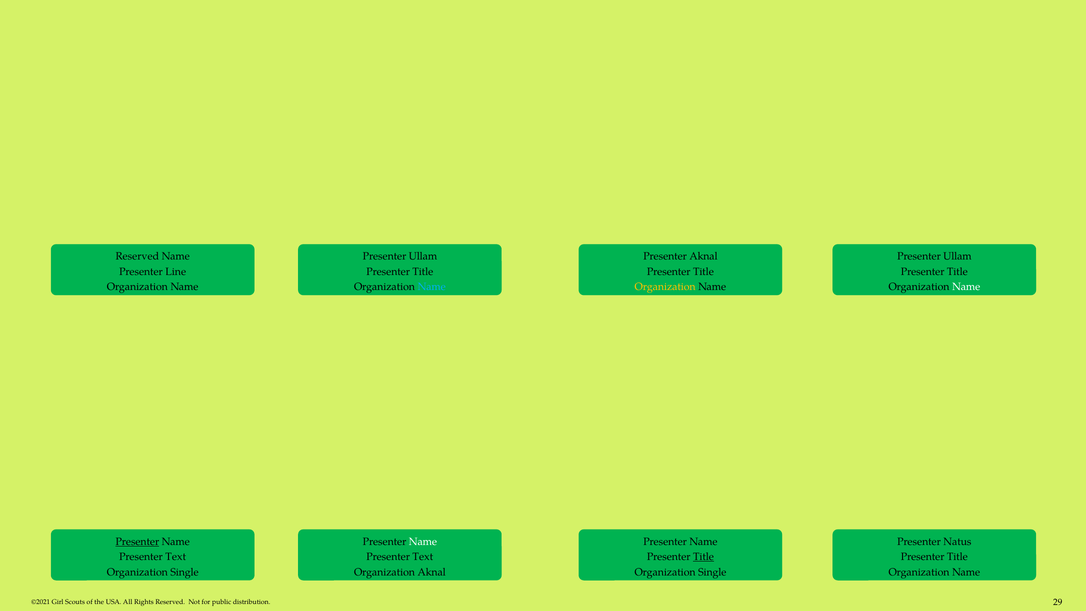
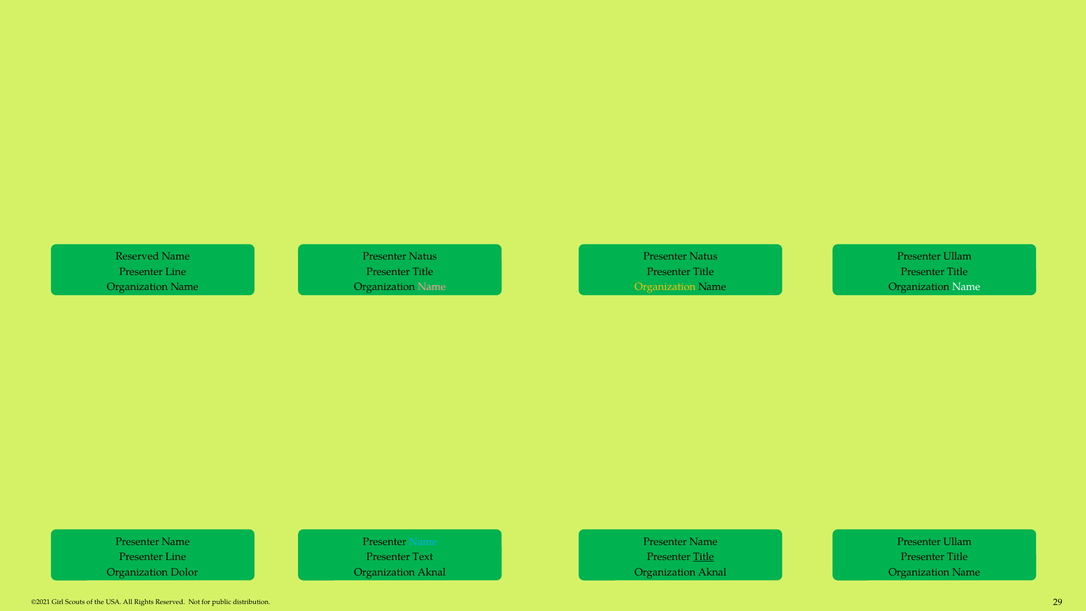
Ullam at (423, 256): Ullam -> Natus
Aknal at (703, 256): Aknal -> Natus
Name at (432, 287) colour: light blue -> pink
Presenter at (137, 542) underline: present -> none
Name at (423, 542) colour: white -> light blue
Natus at (957, 542): Natus -> Ullam
Text at (176, 557): Text -> Line
Single at (185, 572): Single -> Dolor
Single at (712, 572): Single -> Aknal
